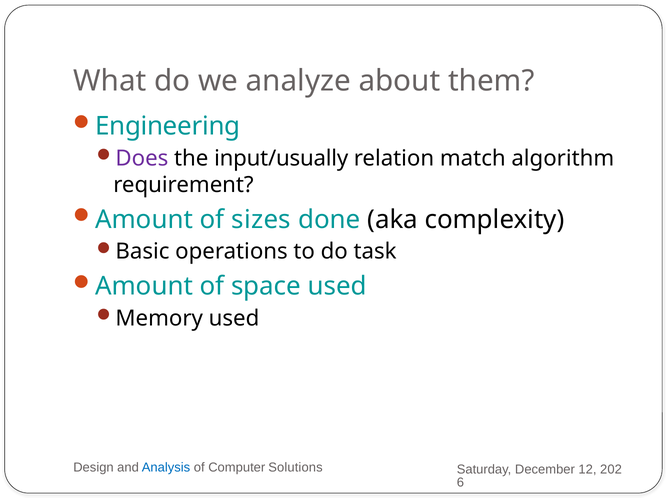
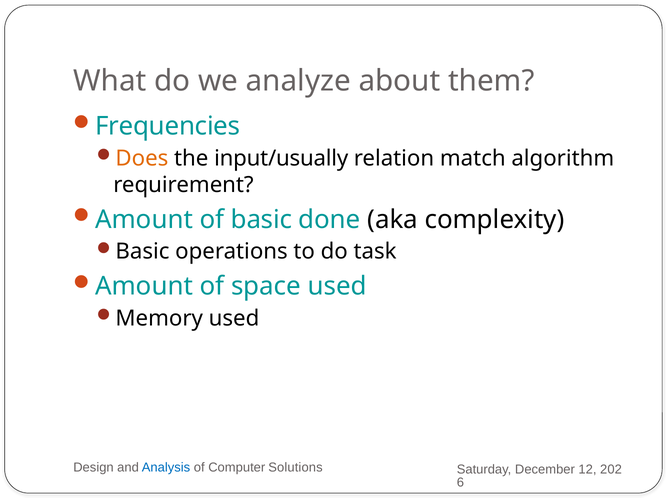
Engineering: Engineering -> Frequencies
Does colour: purple -> orange
of sizes: sizes -> basic
